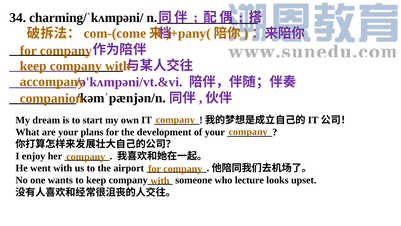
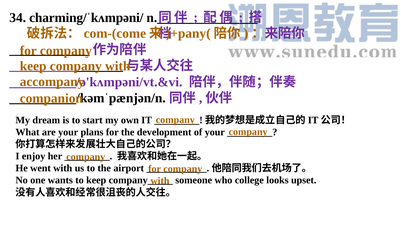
lecture: lecture -> college
